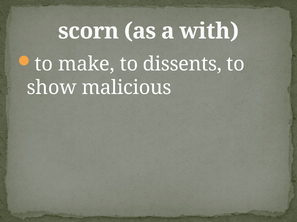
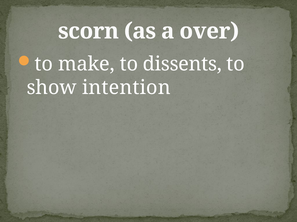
with: with -> over
malicious: malicious -> intention
